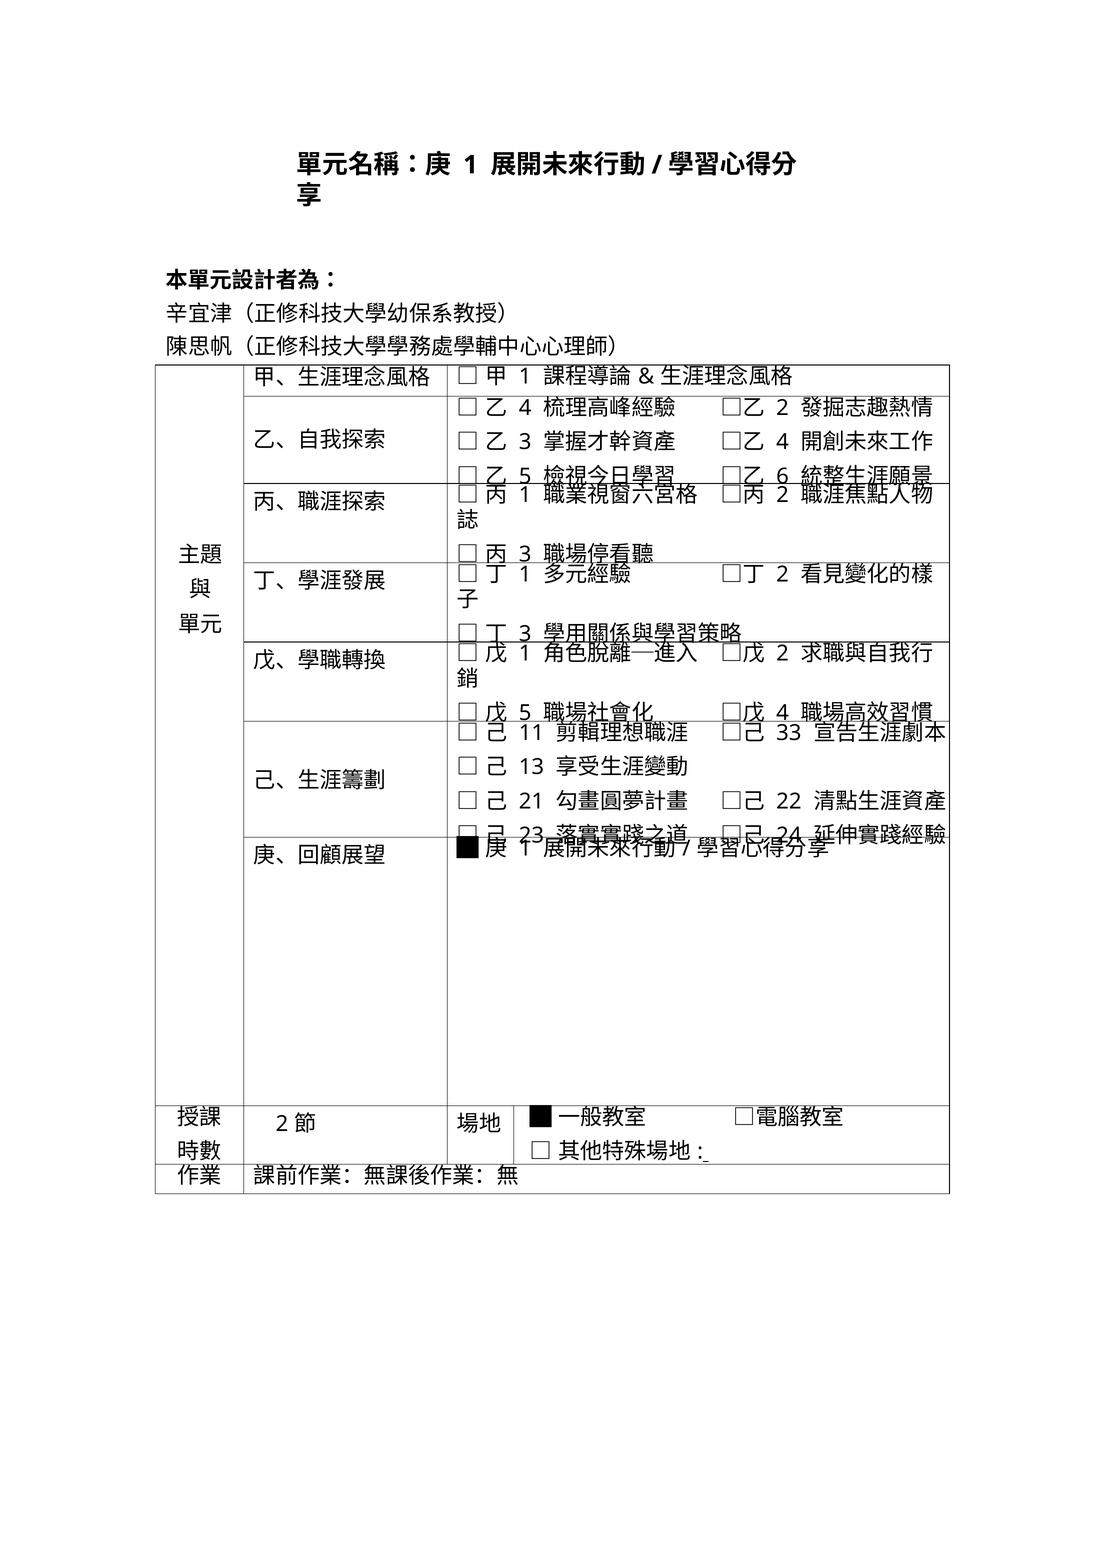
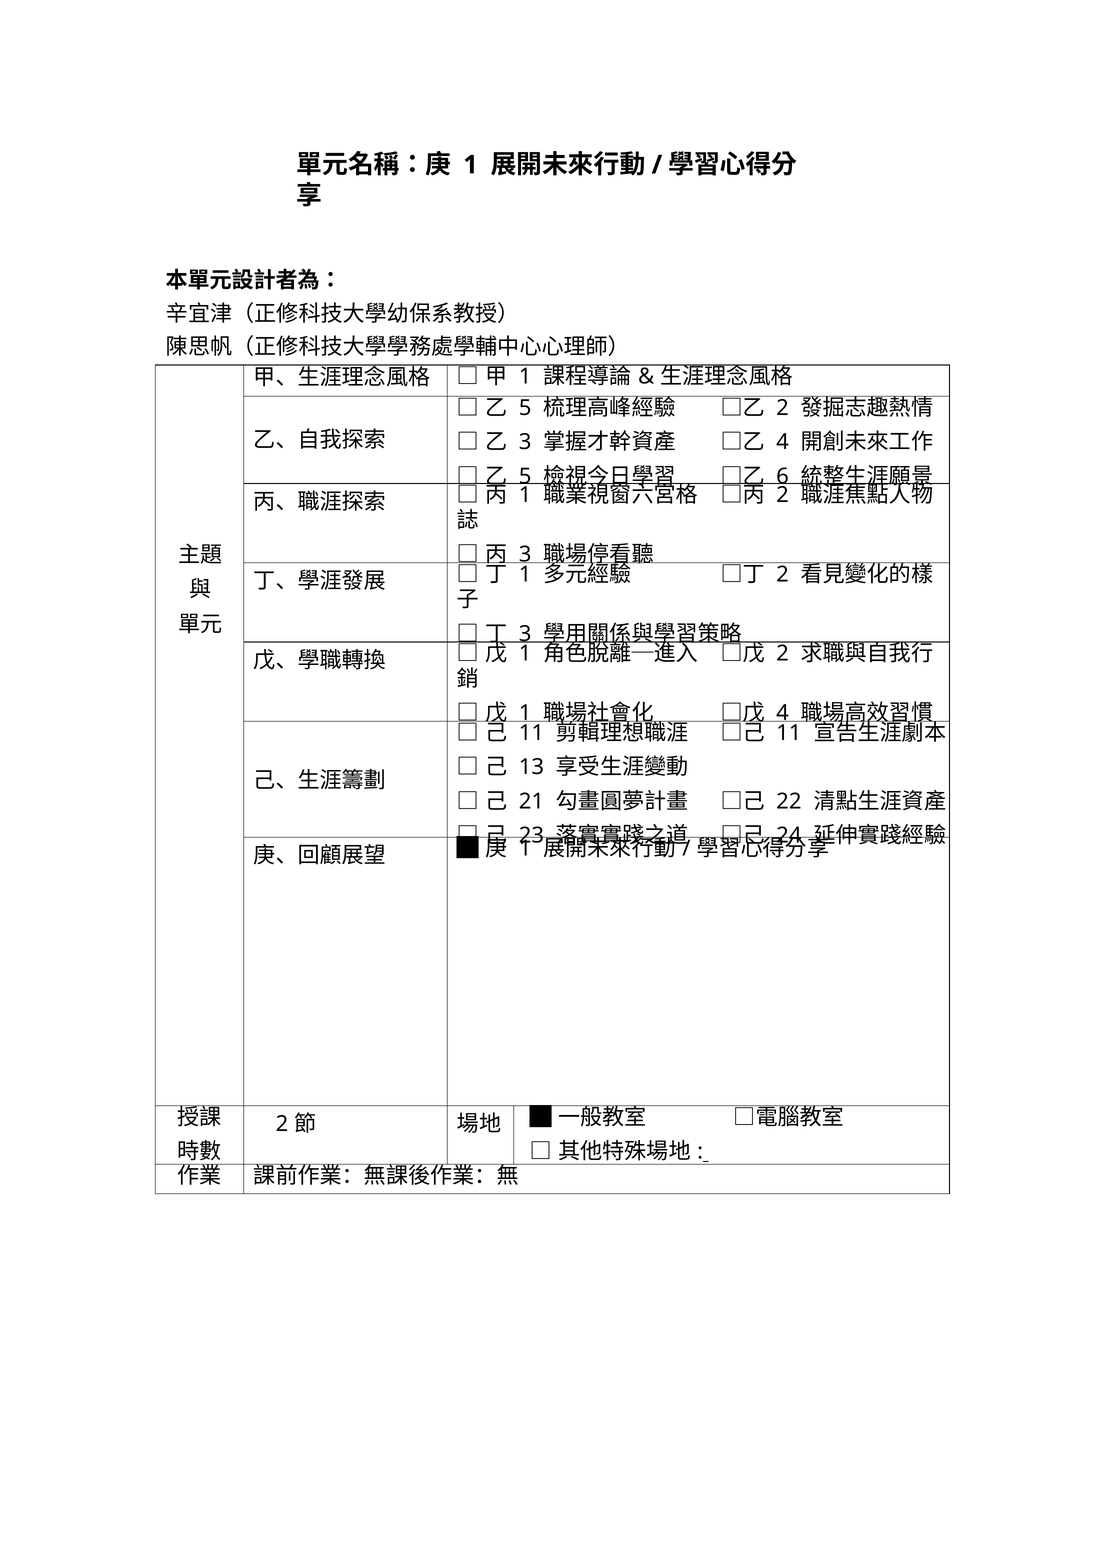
4 at (525, 408): 4 -> 5
5 at (525, 713): 5 -> 1
33 at (789, 733): 33 -> 11
